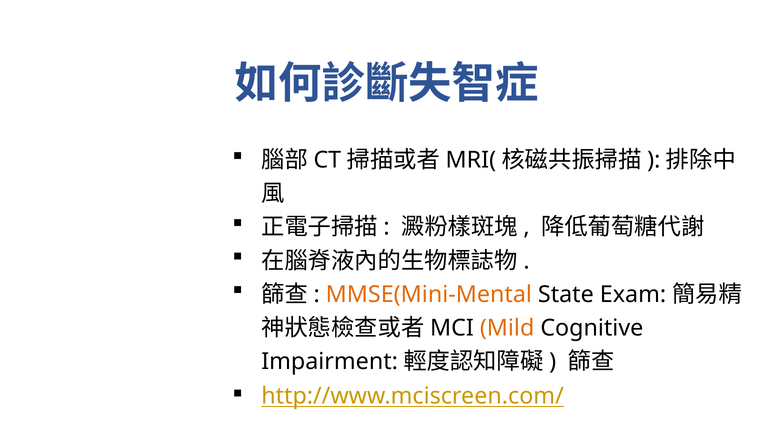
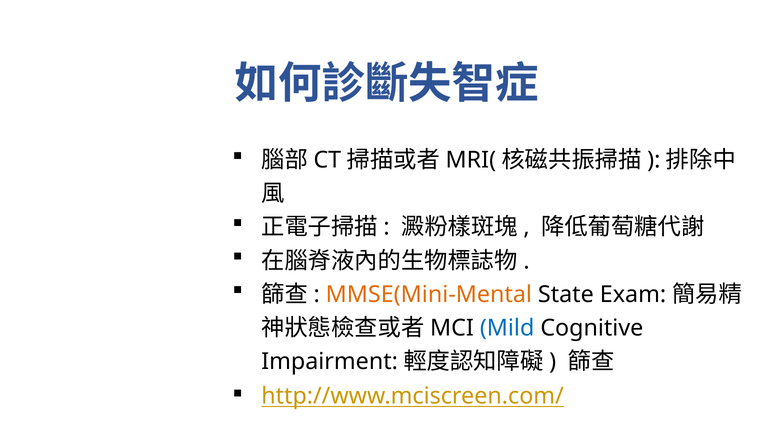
Mild colour: orange -> blue
